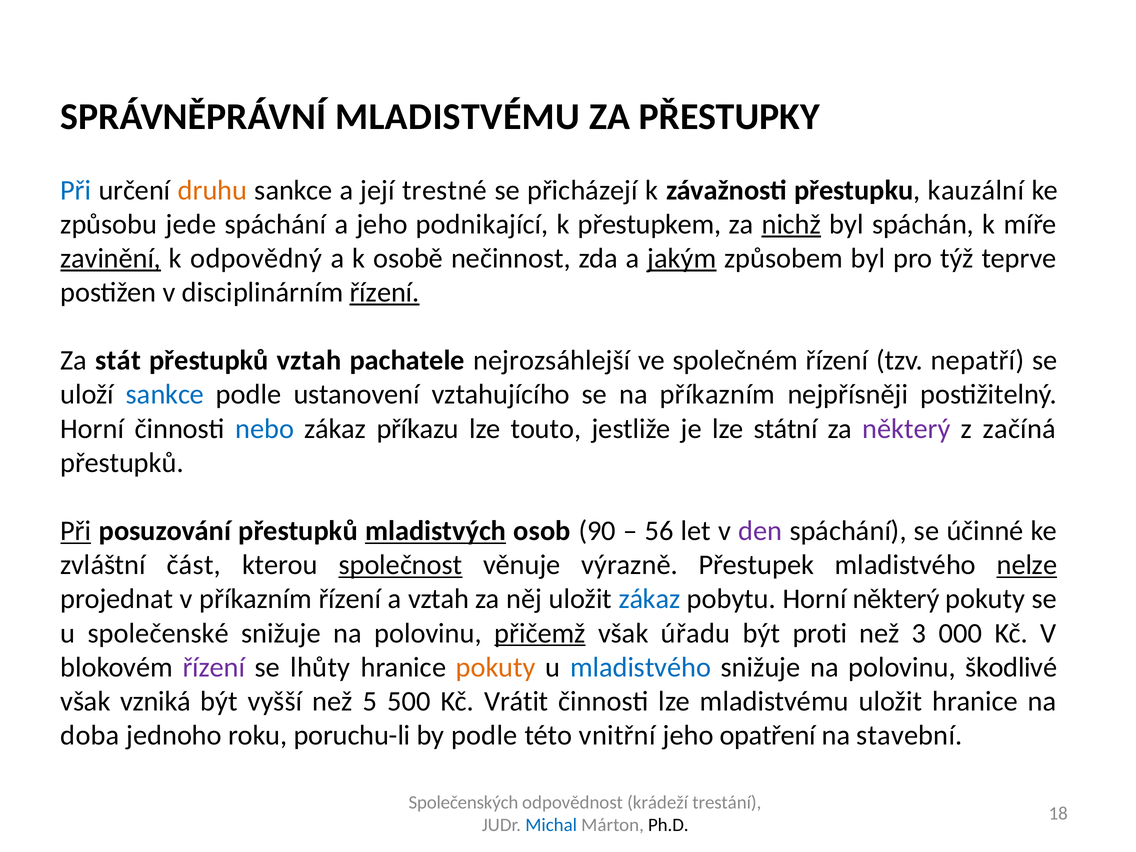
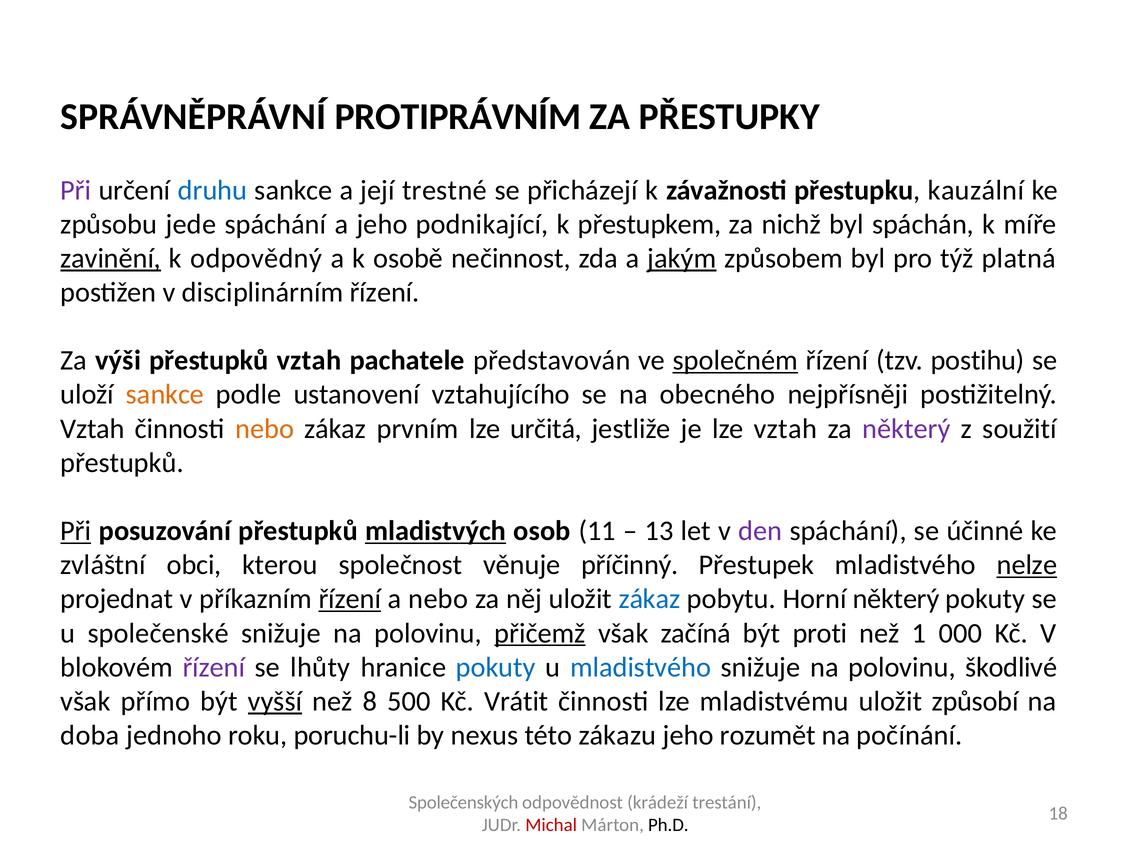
SPRÁVNĚPRÁVNÍ MLADISTVÉMU: MLADISTVÉMU -> PROTIPRÁVNÍM
Při at (76, 190) colour: blue -> purple
druhu colour: orange -> blue
nichž underline: present -> none
teprve: teprve -> platná
řízení at (385, 292) underline: present -> none
stát: stát -> výši
nejrozsáhlejší: nejrozsáhlejší -> představován
společném underline: none -> present
nepatří: nepatří -> postihu
sankce at (165, 395) colour: blue -> orange
na příkazním: příkazním -> obecného
Horní at (92, 429): Horní -> Vztah
nebo at (265, 429) colour: blue -> orange
příkazu: příkazu -> prvním
touto: touto -> určitá
lze státní: státní -> vztah
začíná: začíná -> soužití
90: 90 -> 11
56: 56 -> 13
část: část -> obci
společnost underline: present -> none
výrazně: výrazně -> příčinný
řízení at (350, 599) underline: none -> present
a vztah: vztah -> nebo
úřadu: úřadu -> začíná
3: 3 -> 1
pokuty at (496, 667) colour: orange -> blue
vzniká: vzniká -> přímo
vyšší underline: none -> present
5: 5 -> 8
uložit hranice: hranice -> způsobí
by podle: podle -> nexus
vnitřní: vnitřní -> zákazu
opatření: opatření -> rozumět
stavební: stavební -> počínání
Michal colour: blue -> red
